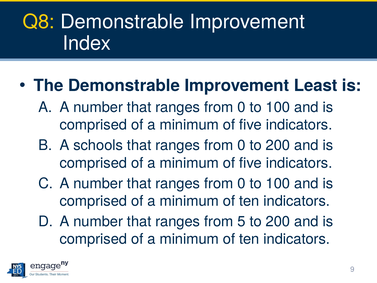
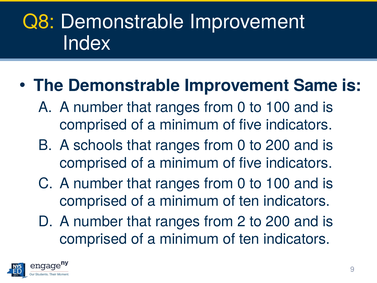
Least: Least -> Same
5: 5 -> 2
